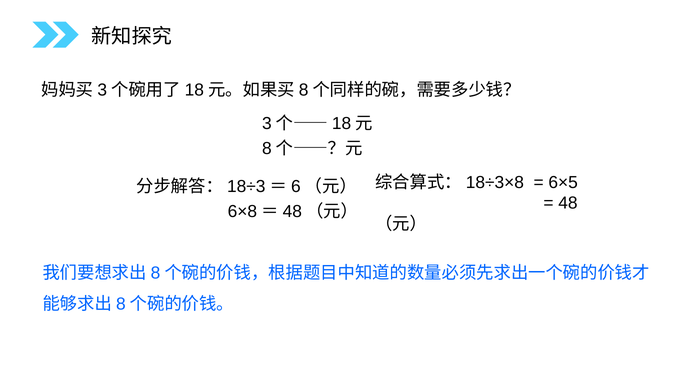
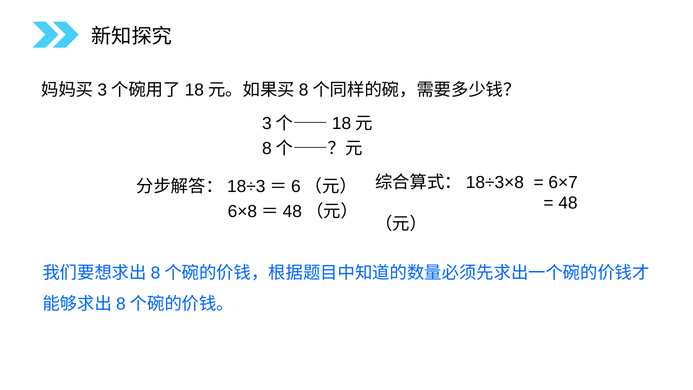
6×5: 6×5 -> 6×7
